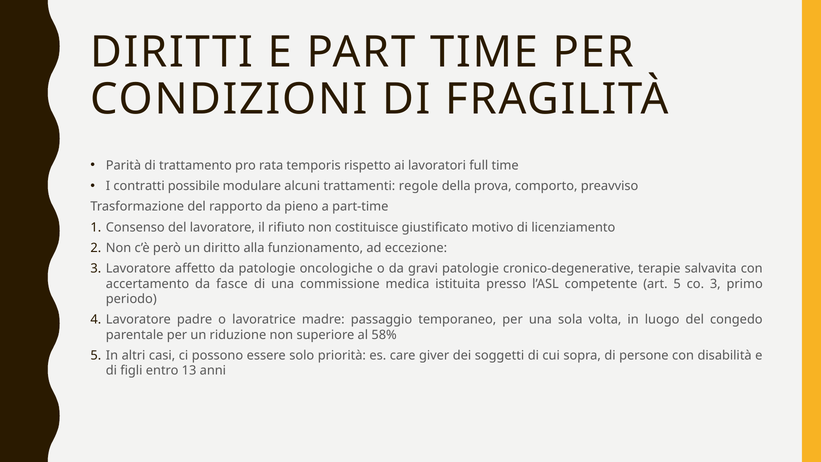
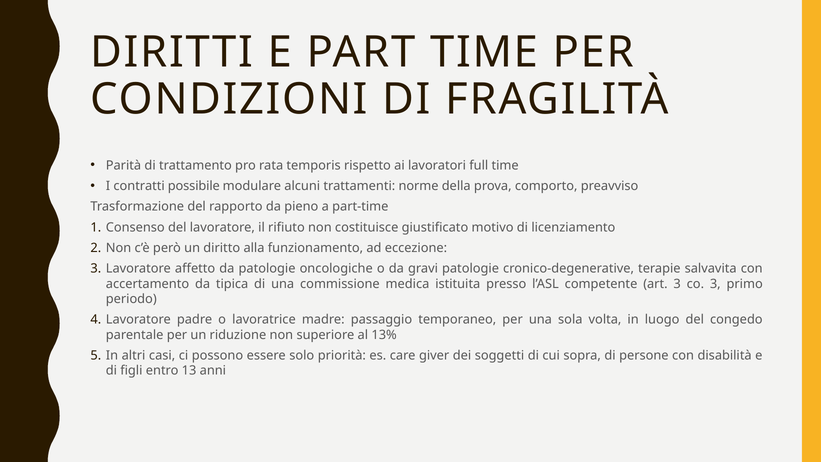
regole: regole -> norme
fasce: fasce -> tipica
art 5: 5 -> 3
58%: 58% -> 13%
